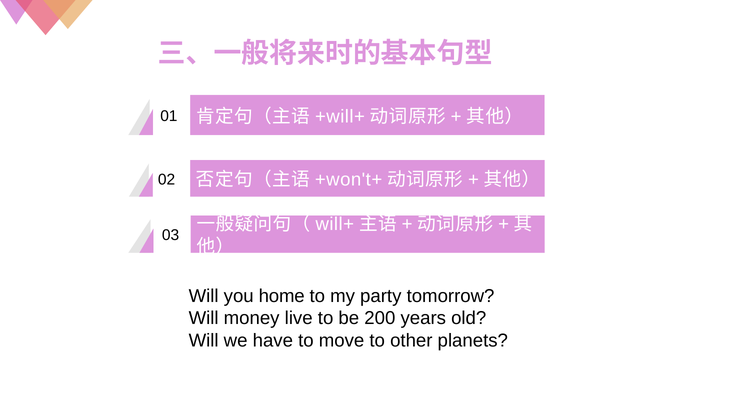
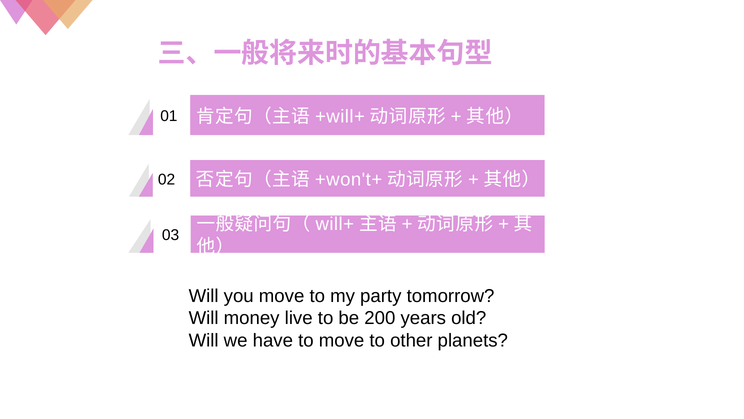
you home: home -> move
